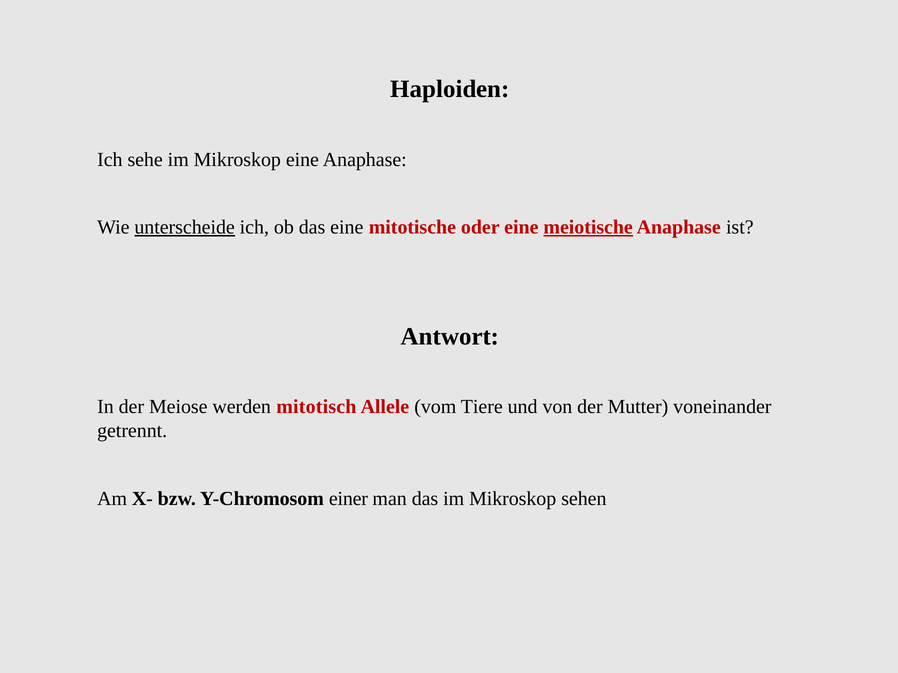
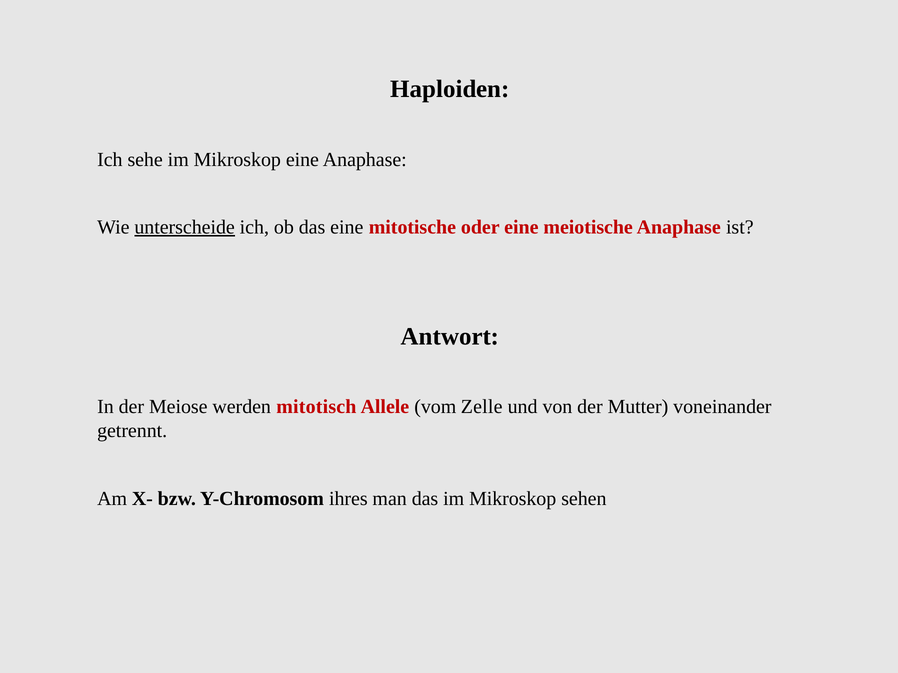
meiotische underline: present -> none
Tiere: Tiere -> Zelle
einer: einer -> ihres
